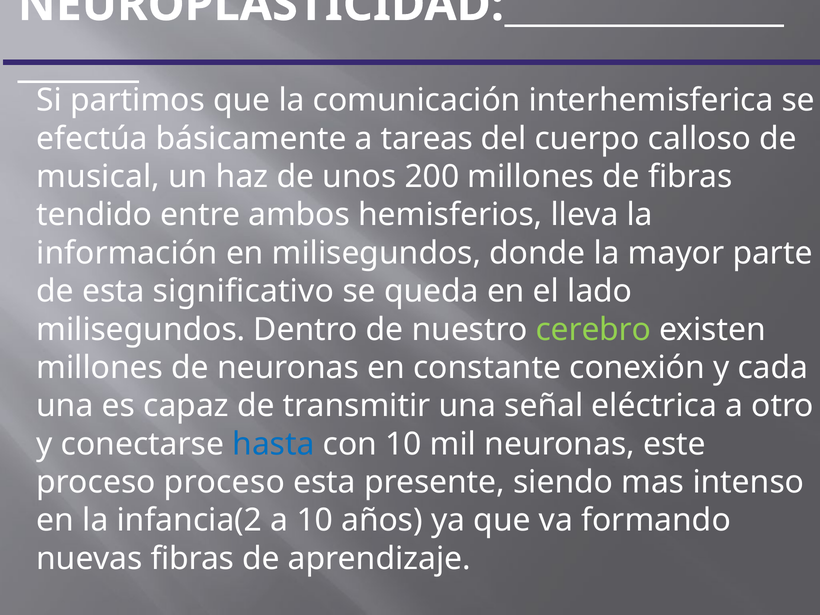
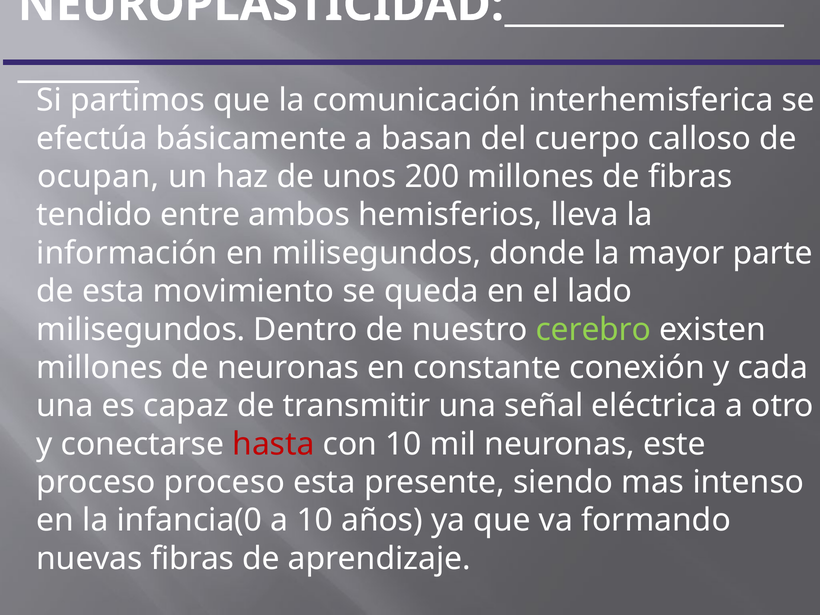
tareas: tareas -> basan
musical: musical -> ocupan
significativo: significativo -> movimiento
hasta colour: blue -> red
infancia(2: infancia(2 -> infancia(0
